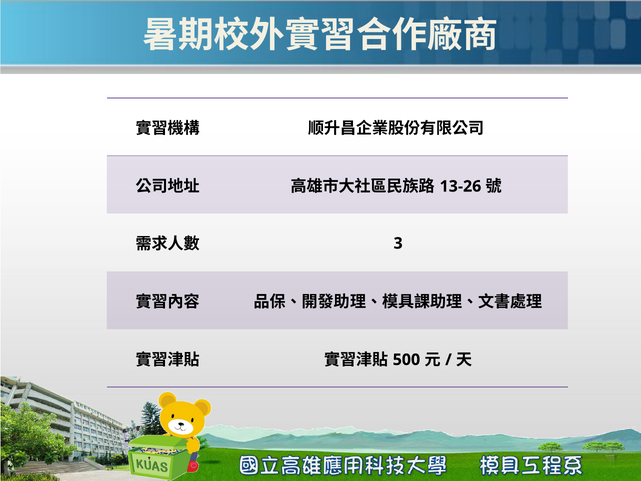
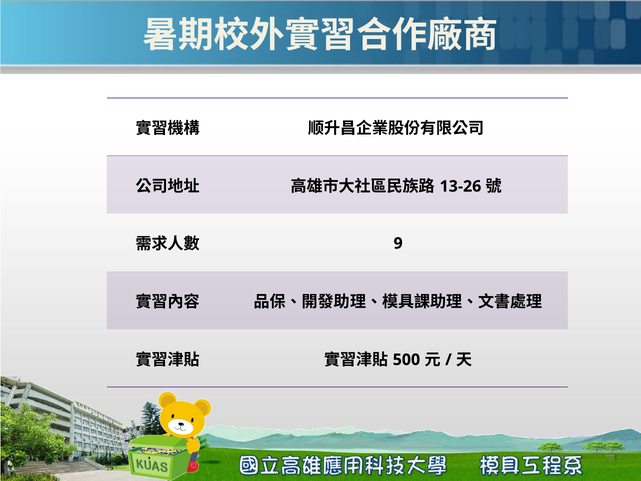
3: 3 -> 9
